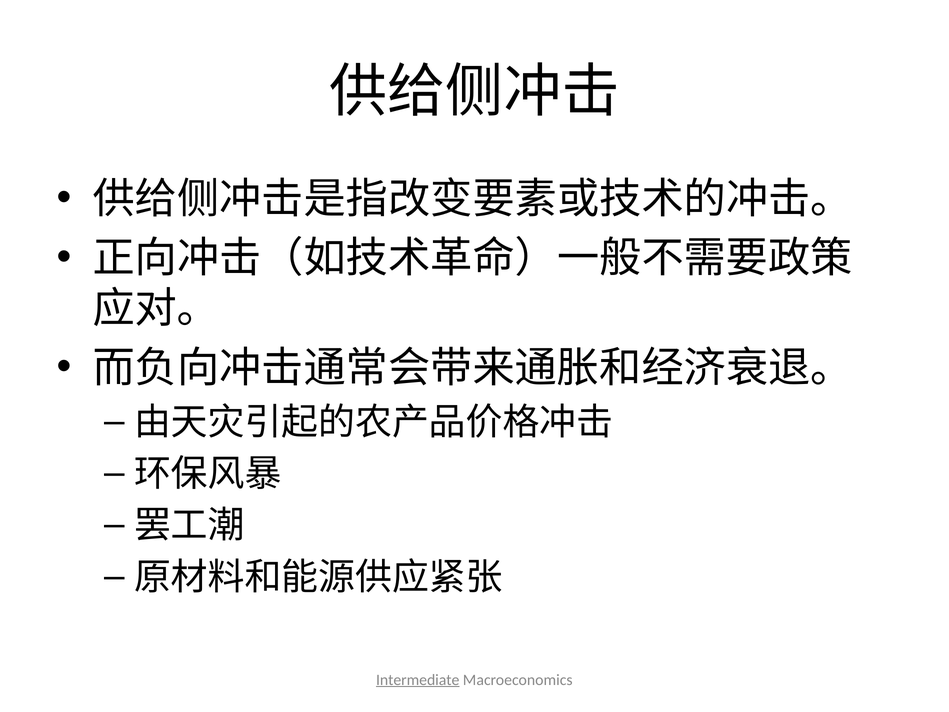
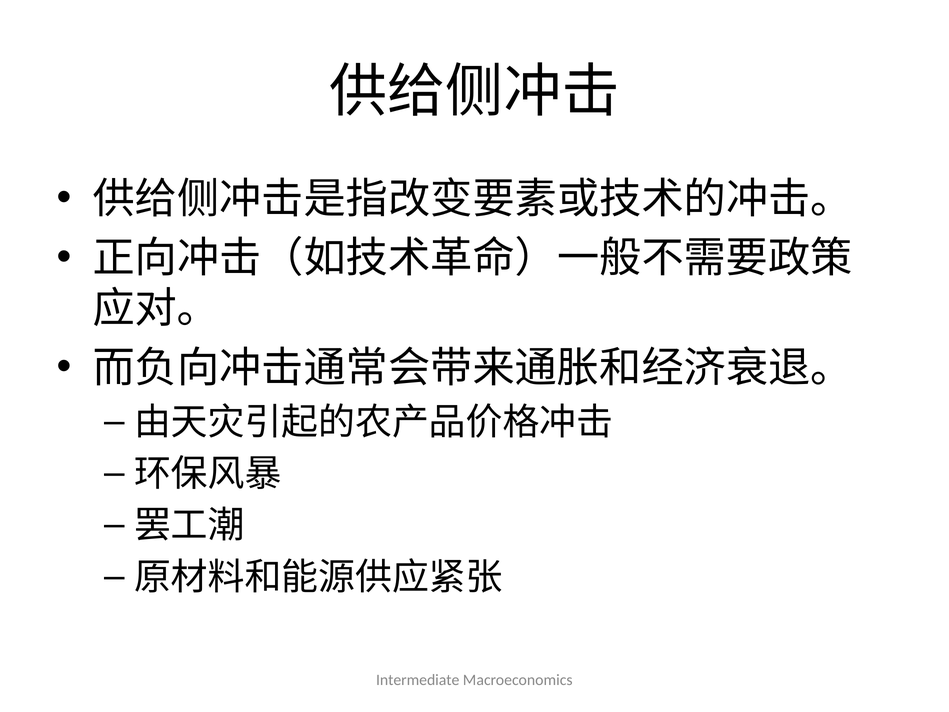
Intermediate underline: present -> none
